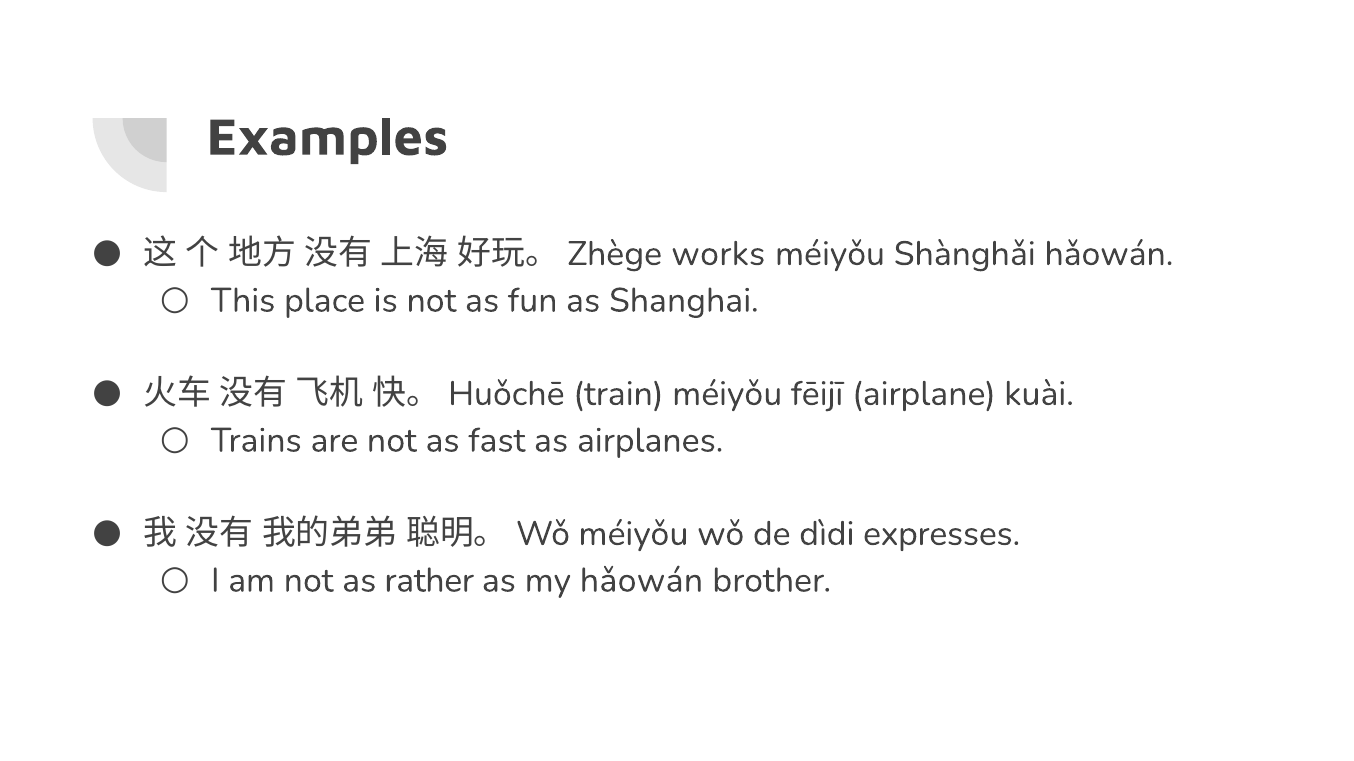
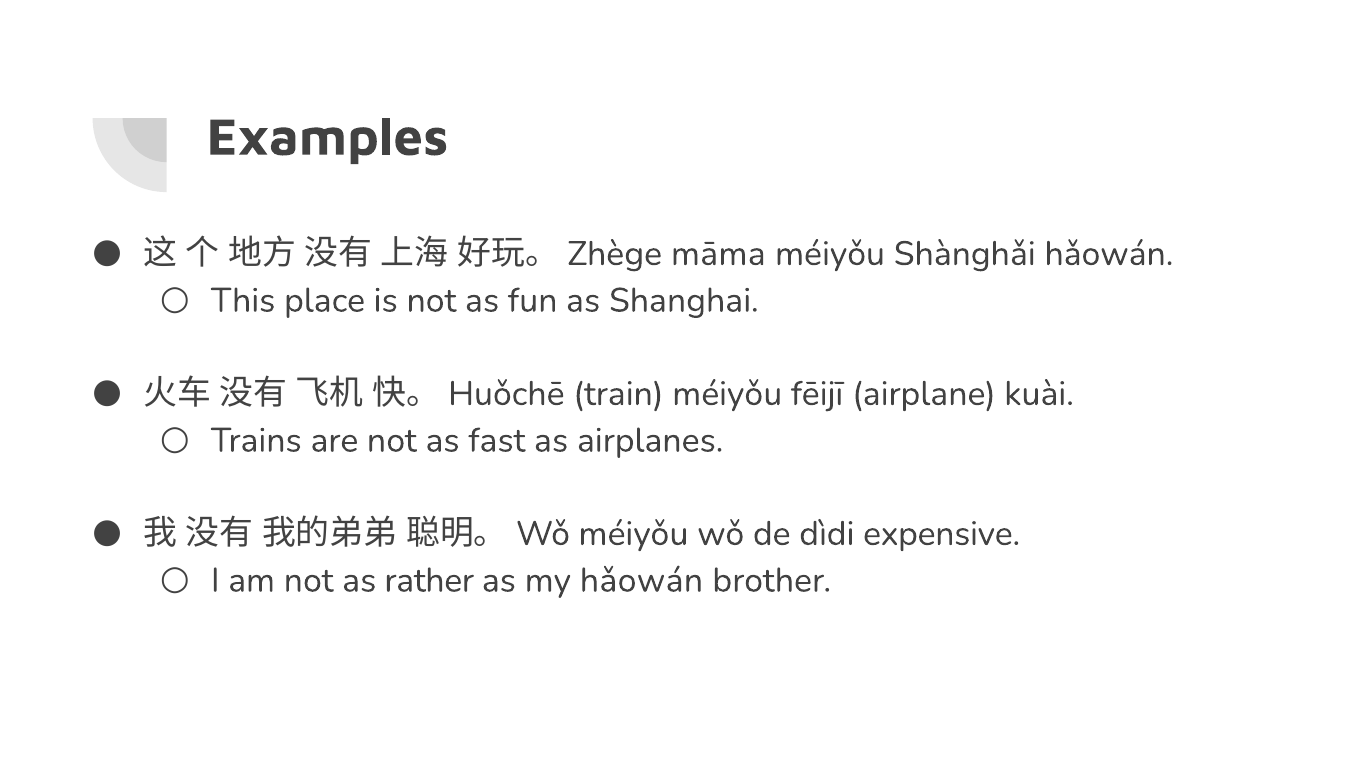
works: works -> māma
expresses: expresses -> expensive
